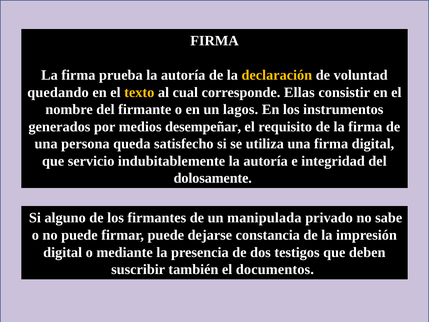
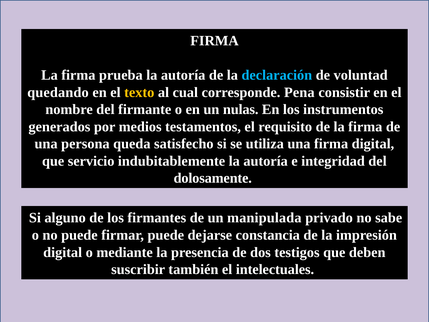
declaración colour: yellow -> light blue
Ellas: Ellas -> Pena
lagos: lagos -> nulas
desempeñar: desempeñar -> testamentos
documentos: documentos -> intelectuales
